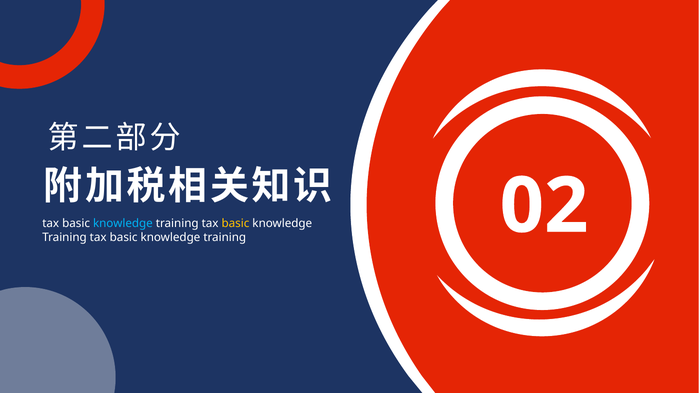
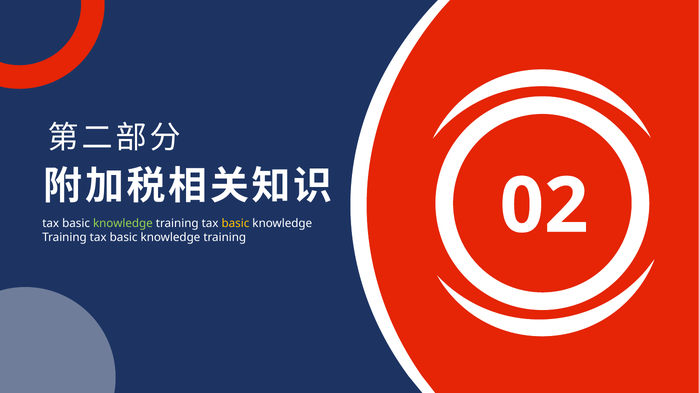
knowledge at (123, 224) colour: light blue -> light green
